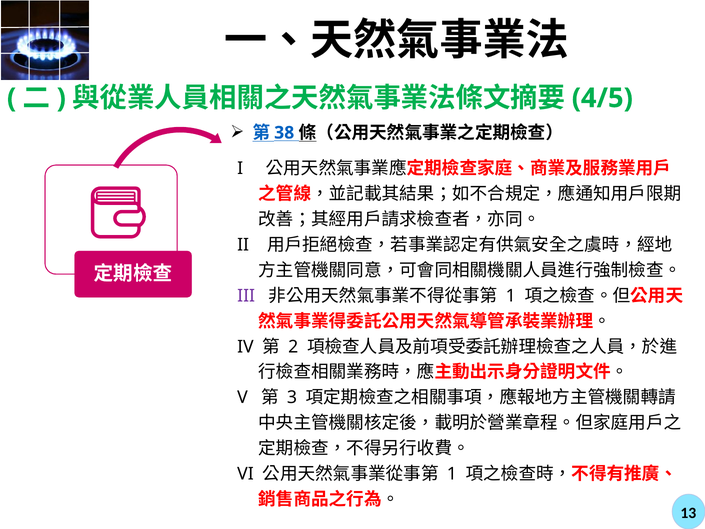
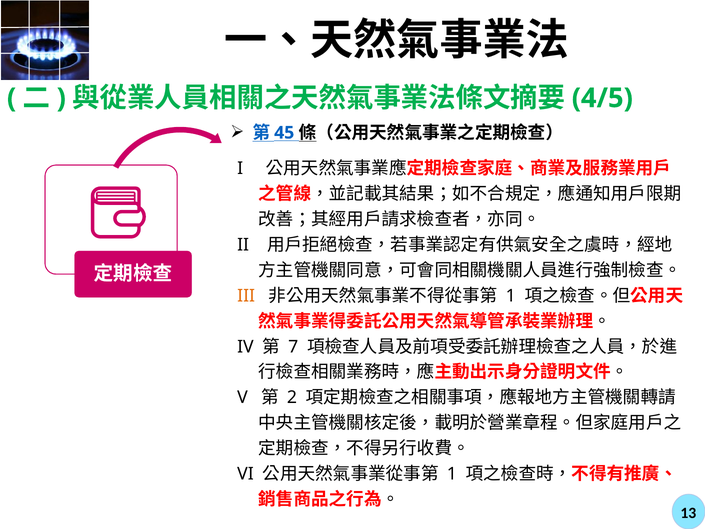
38: 38 -> 45
III colour: purple -> orange
2: 2 -> 7
3: 3 -> 2
